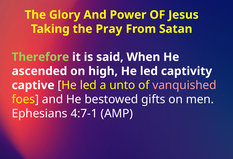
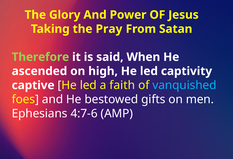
unto: unto -> faith
vanquished colour: pink -> light blue
4:7-1: 4:7-1 -> 4:7-6
